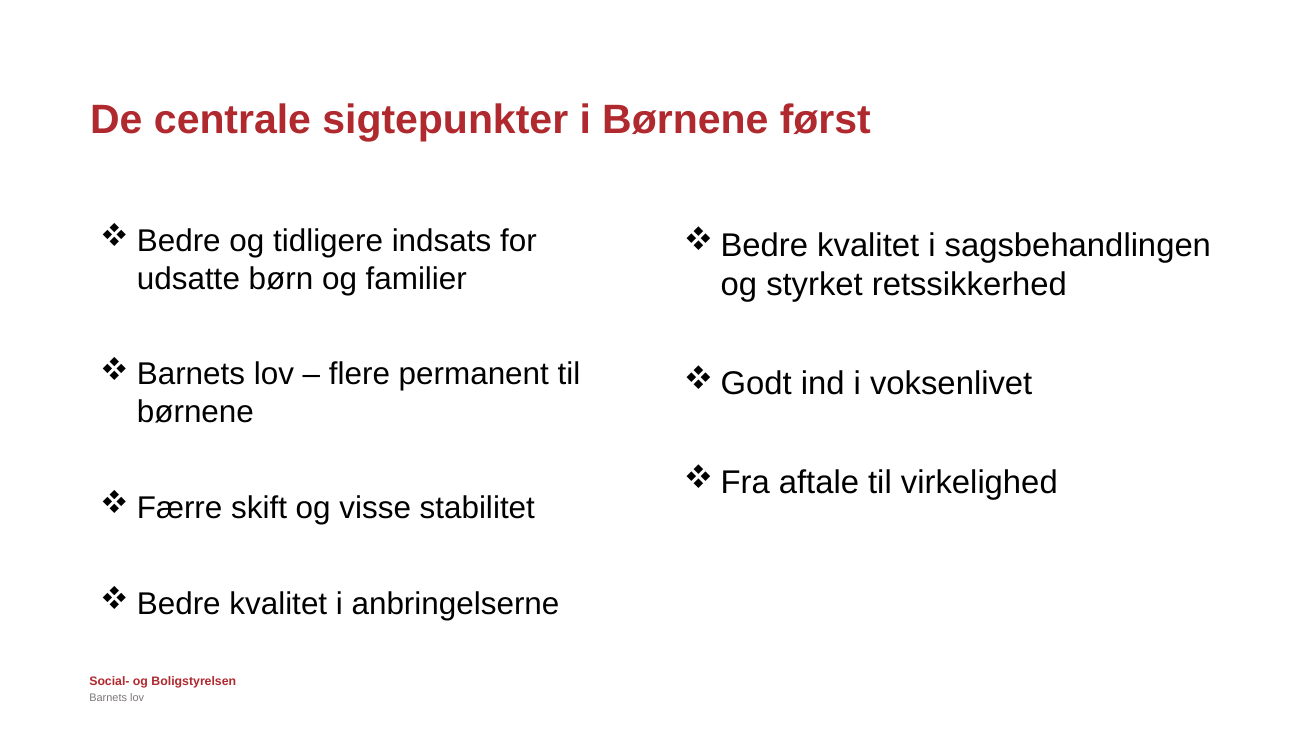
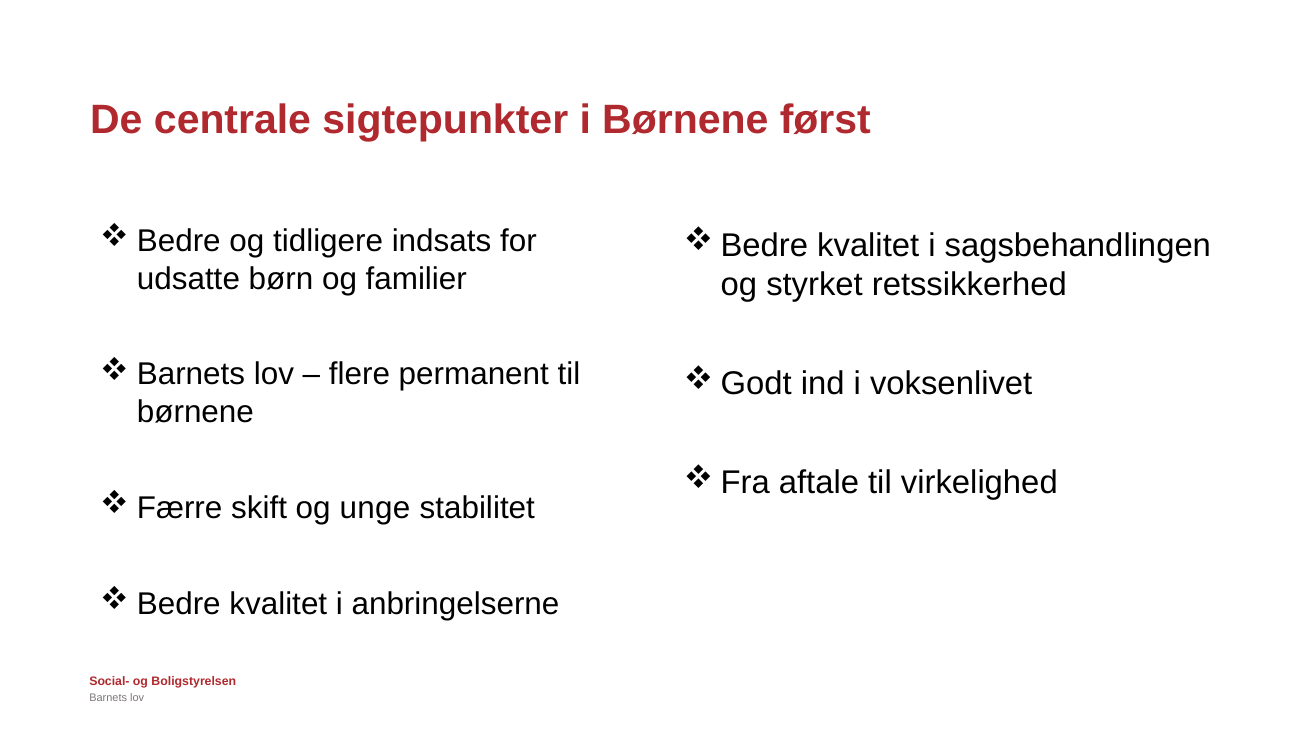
visse: visse -> unge
